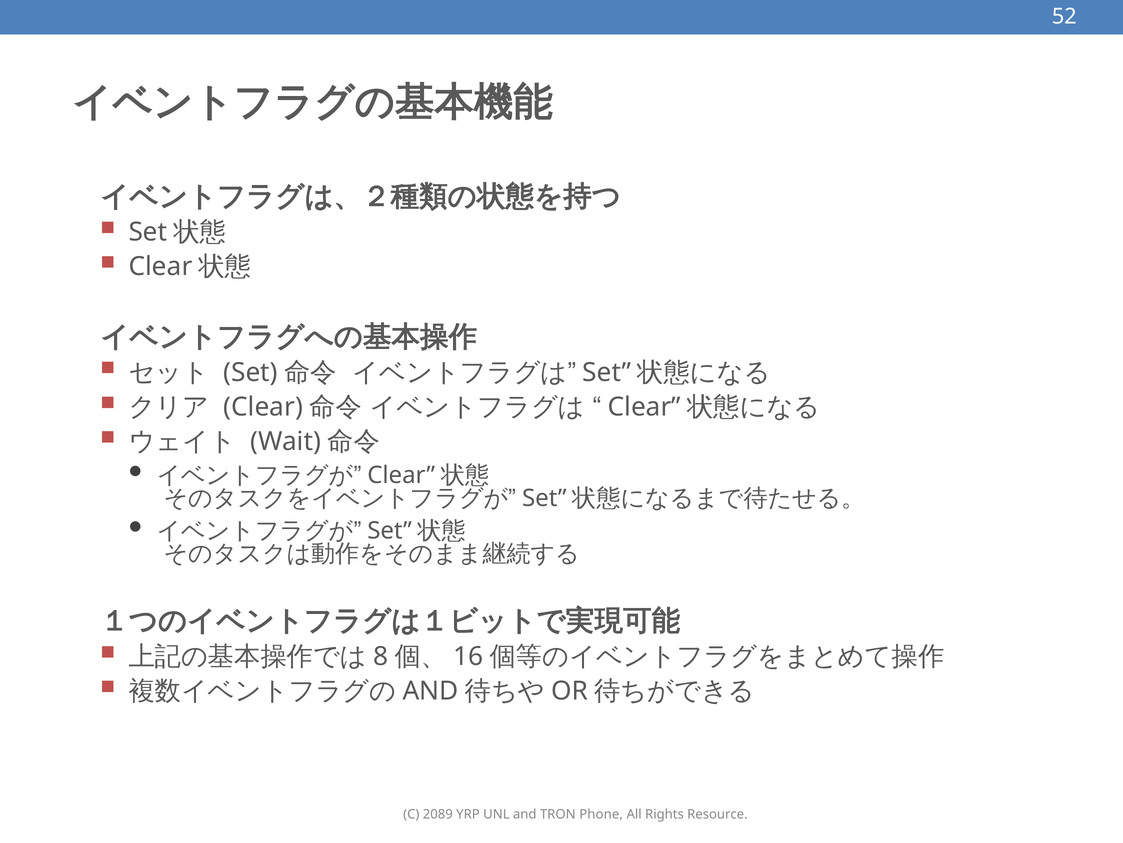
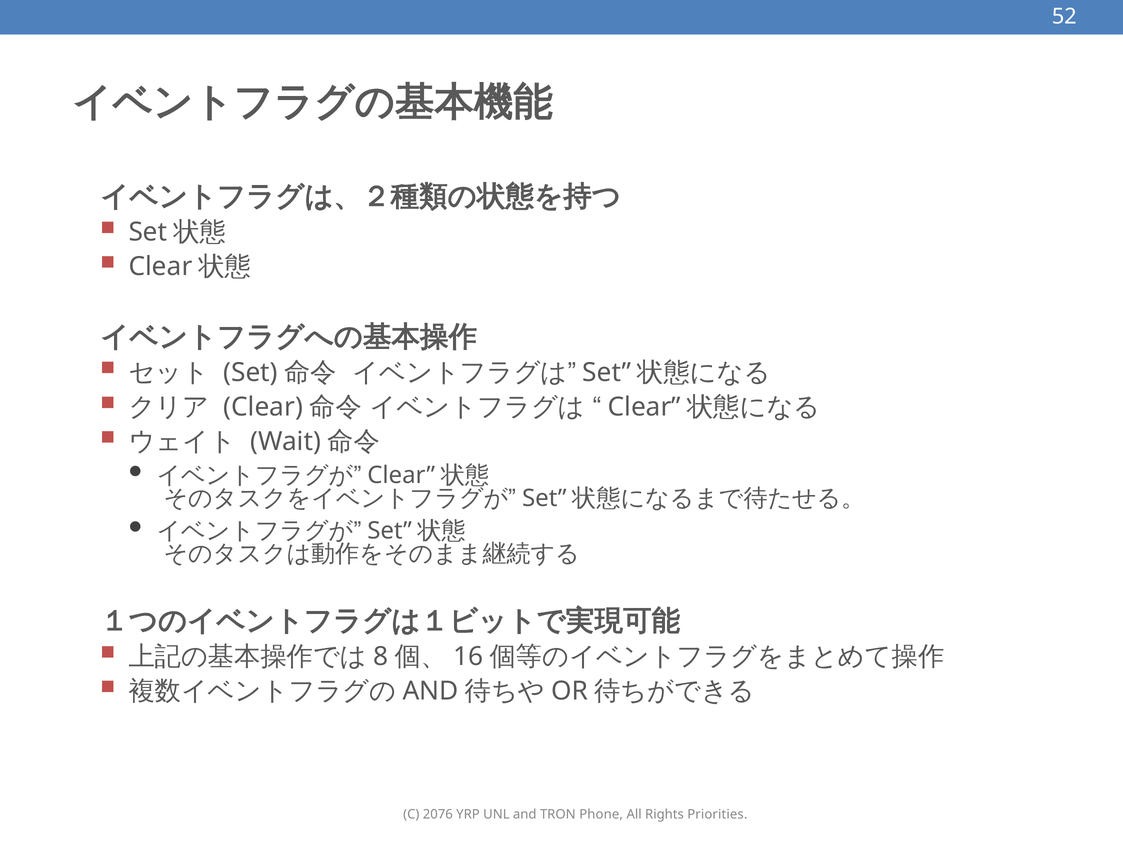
2089: 2089 -> 2076
Resource: Resource -> Priorities
